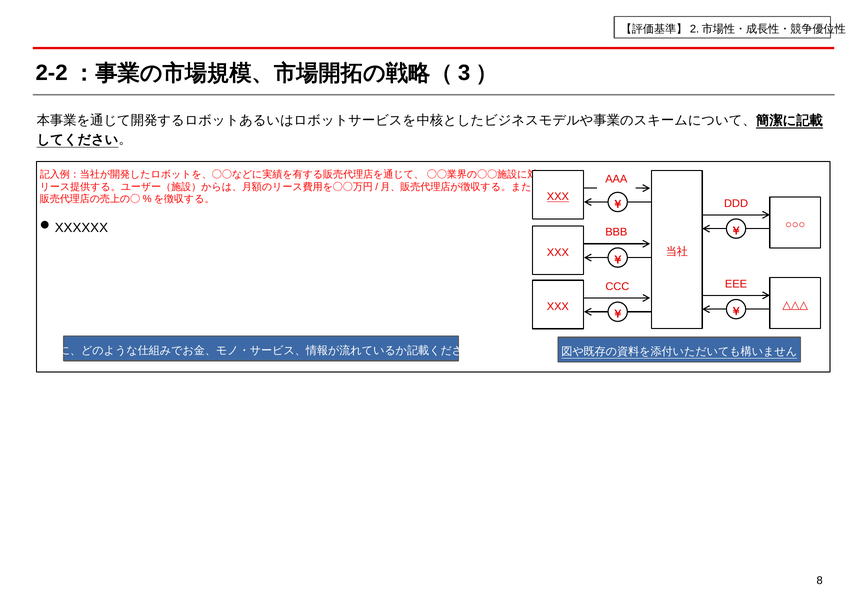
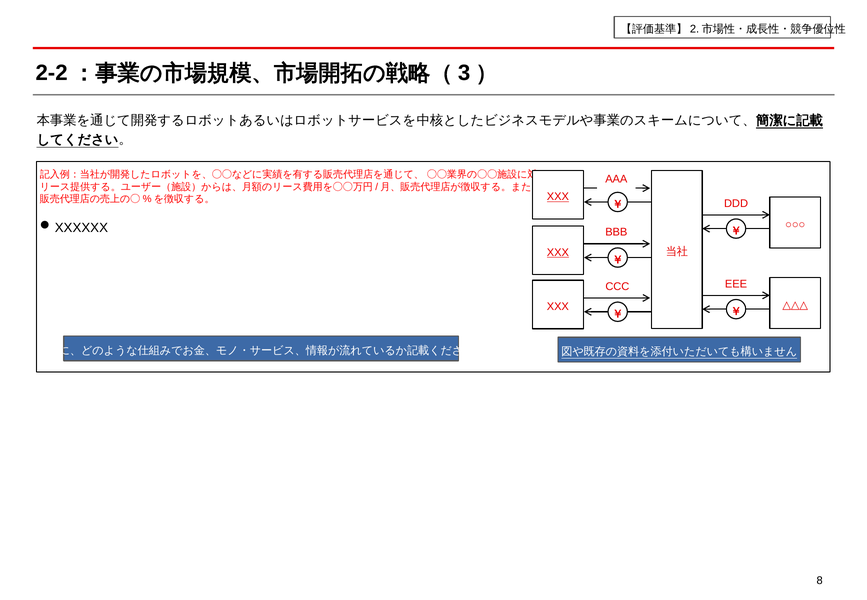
XXX at (558, 252) underline: none -> present
